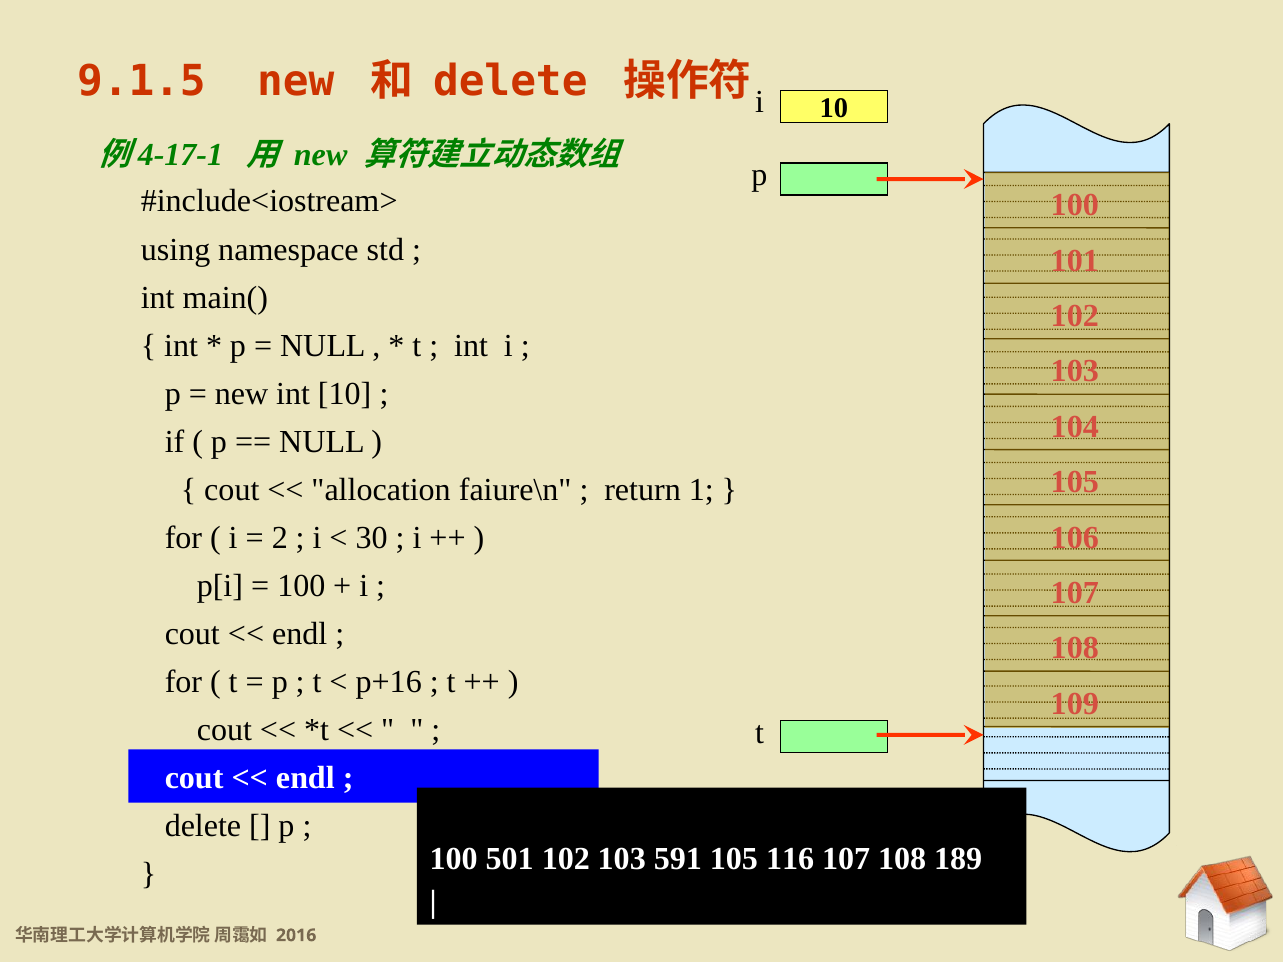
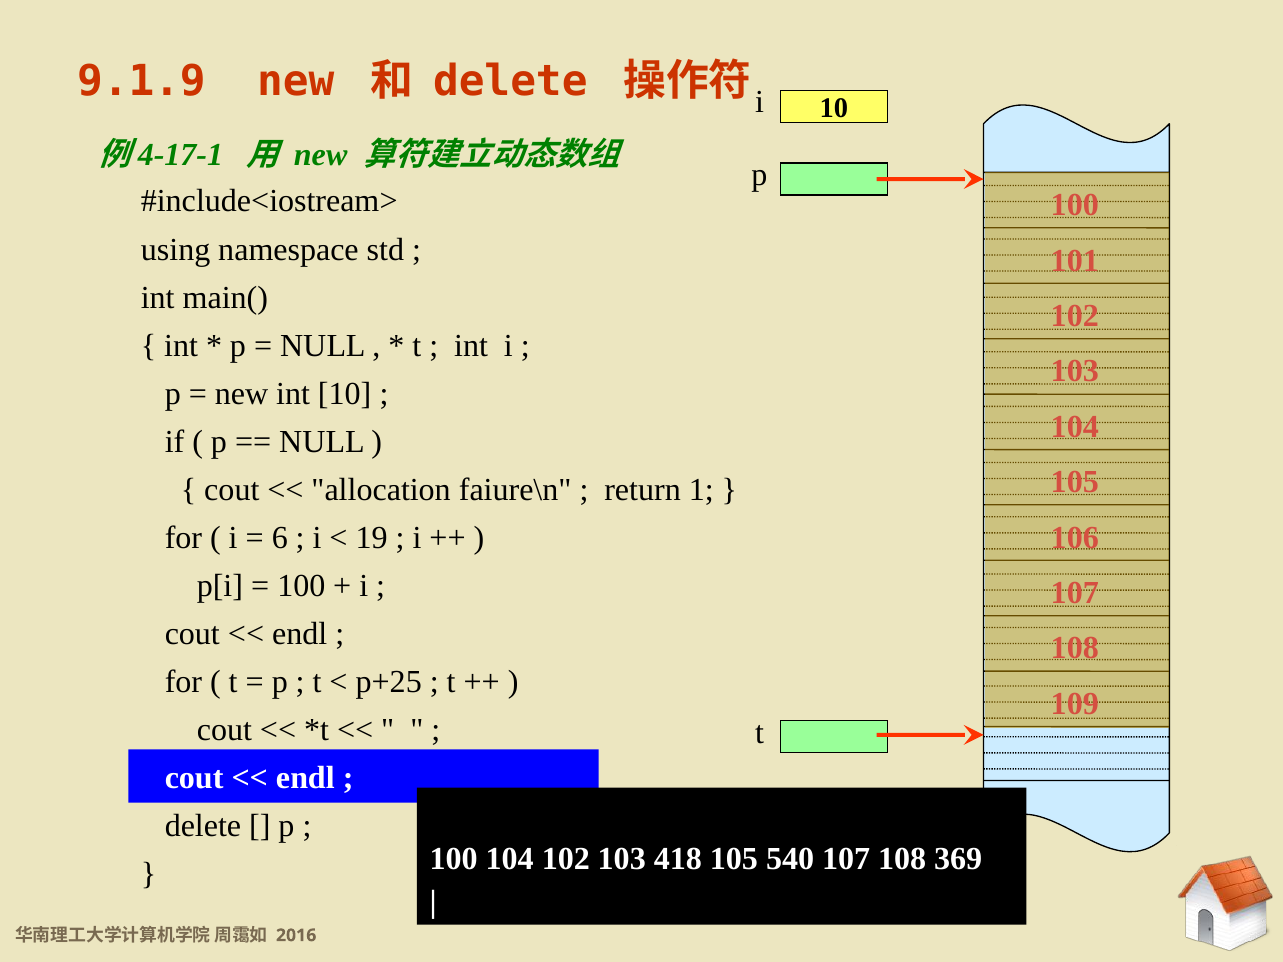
9.1.5: 9.1.5 -> 9.1.9
2: 2 -> 6
30: 30 -> 19
p+16: p+16 -> p+25
100 501: 501 -> 104
591: 591 -> 418
116: 116 -> 540
189: 189 -> 369
